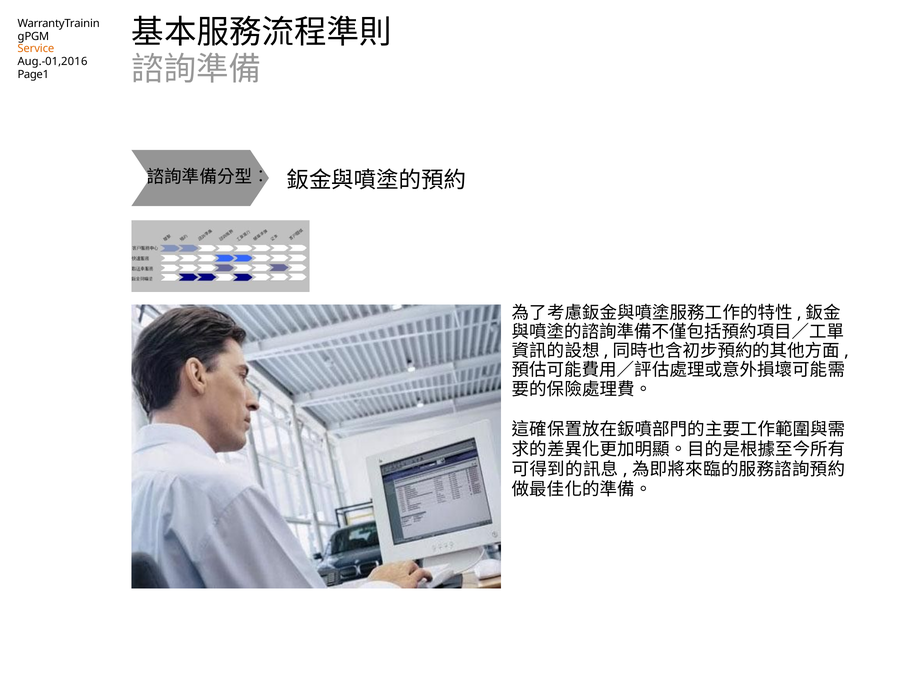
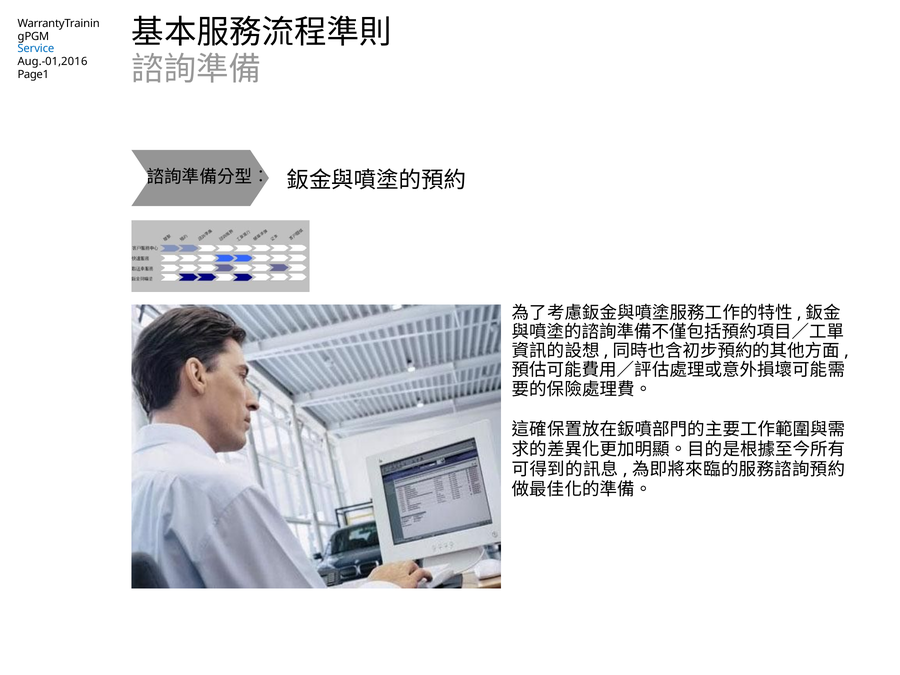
Service colour: orange -> blue
